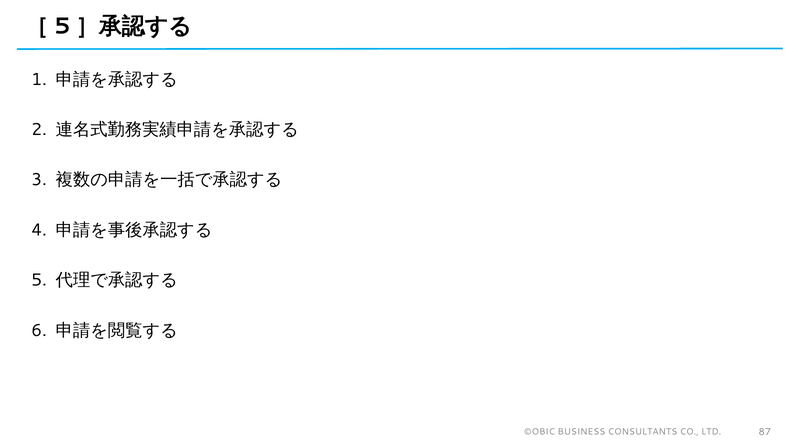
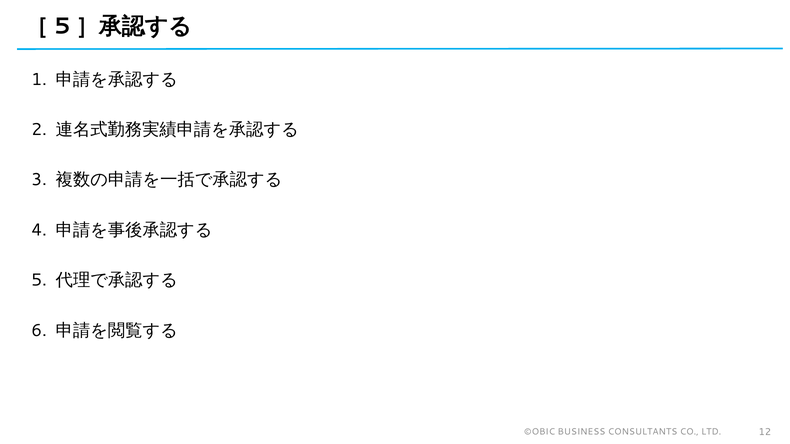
87: 87 -> 12
